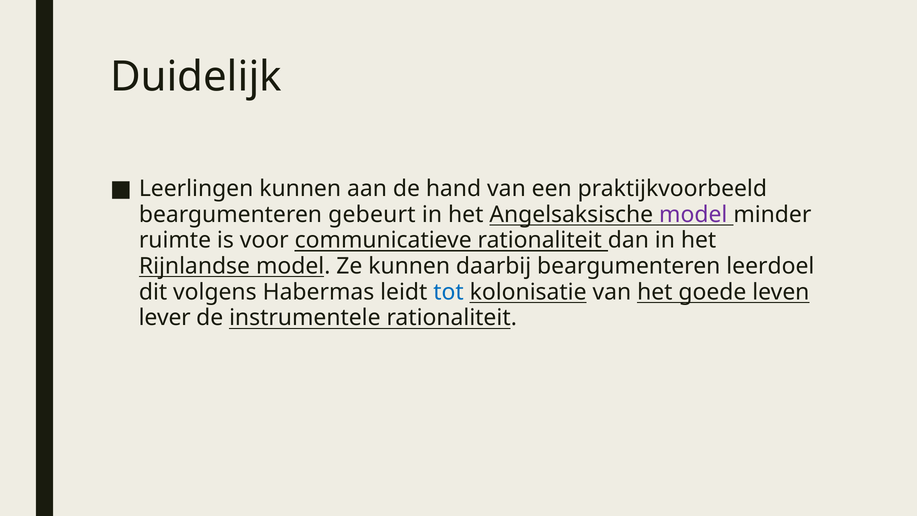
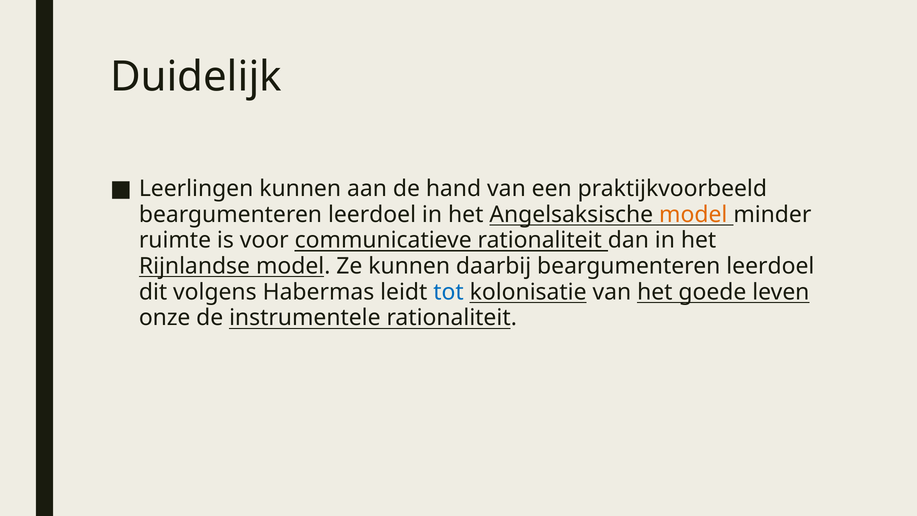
gebeurt at (372, 214): gebeurt -> leerdoel
model at (693, 214) colour: purple -> orange
lever: lever -> onze
